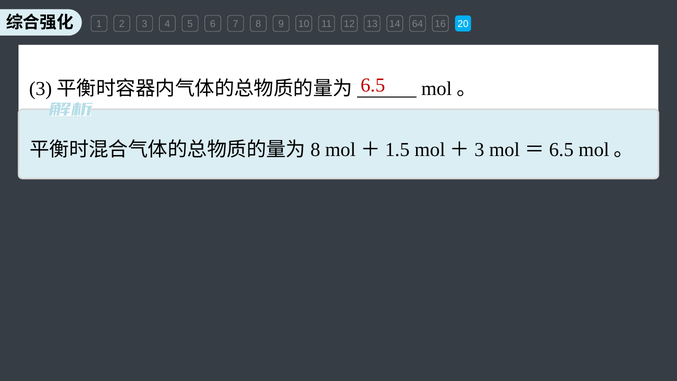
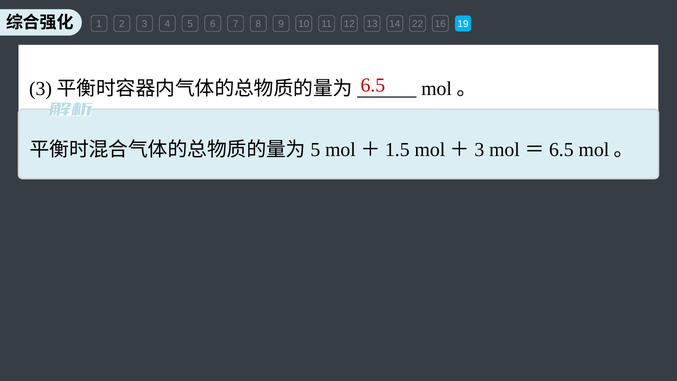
64: 64 -> 22
20: 20 -> 19
8 at (315, 150): 8 -> 5
